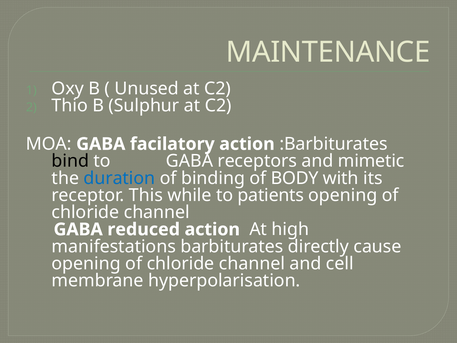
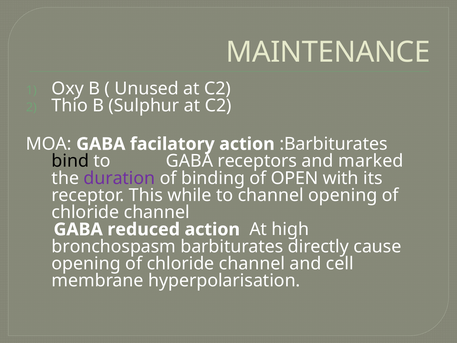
mimetic: mimetic -> marked
duration colour: blue -> purple
BODY: BODY -> OPEN
to patients: patients -> channel
manifestations: manifestations -> bronchospasm
